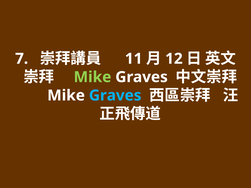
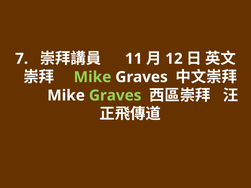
Graves at (115, 96) colour: light blue -> light green
